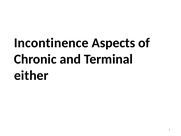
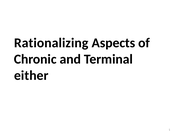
Incontinence: Incontinence -> Rationalizing
